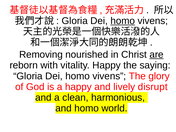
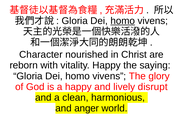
Removing: Removing -> Character
are underline: present -> none
and homo: homo -> anger
